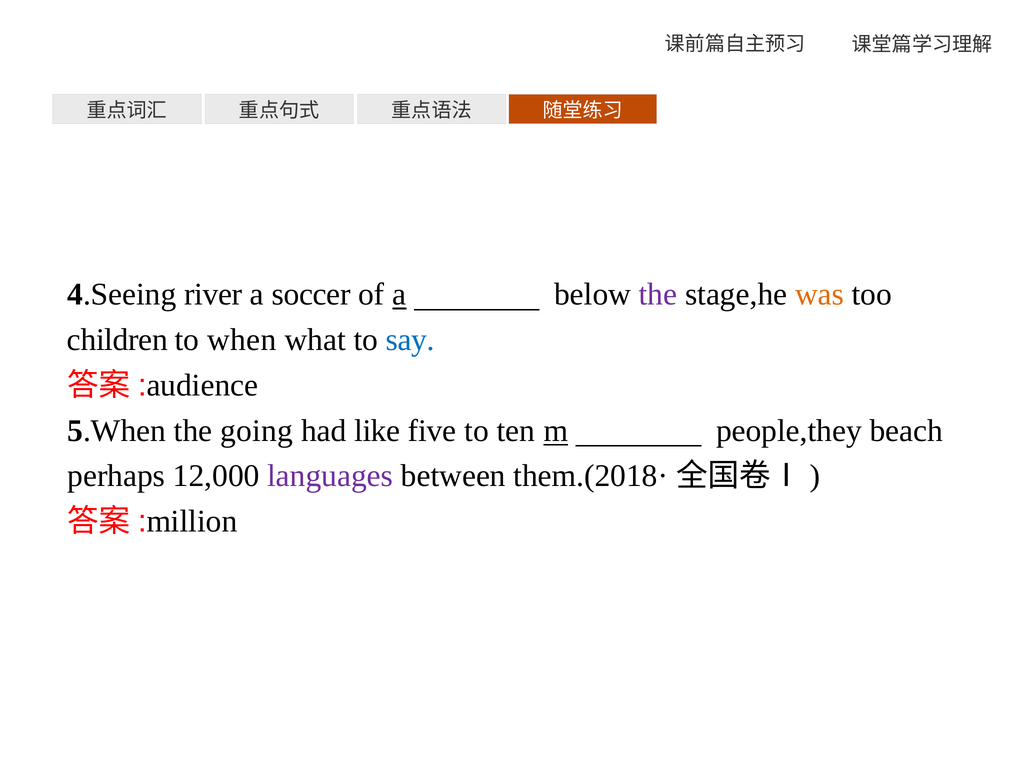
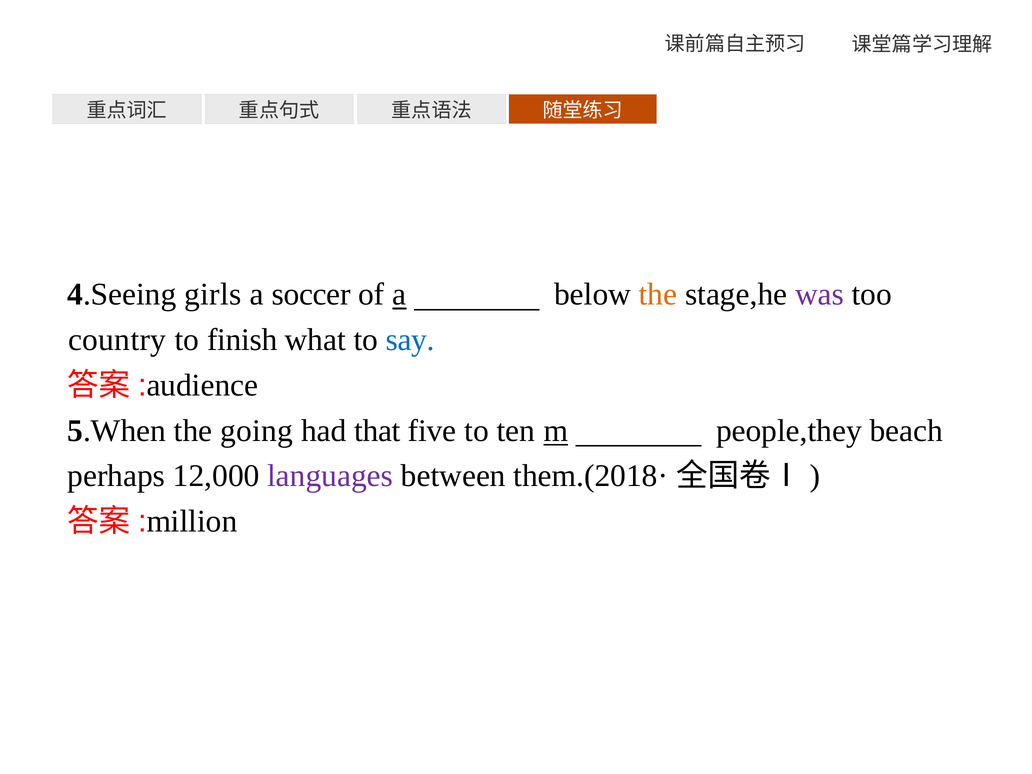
river: river -> girls
the at (658, 294) colour: purple -> orange
was colour: orange -> purple
children: children -> country
when: when -> finish
like: like -> that
